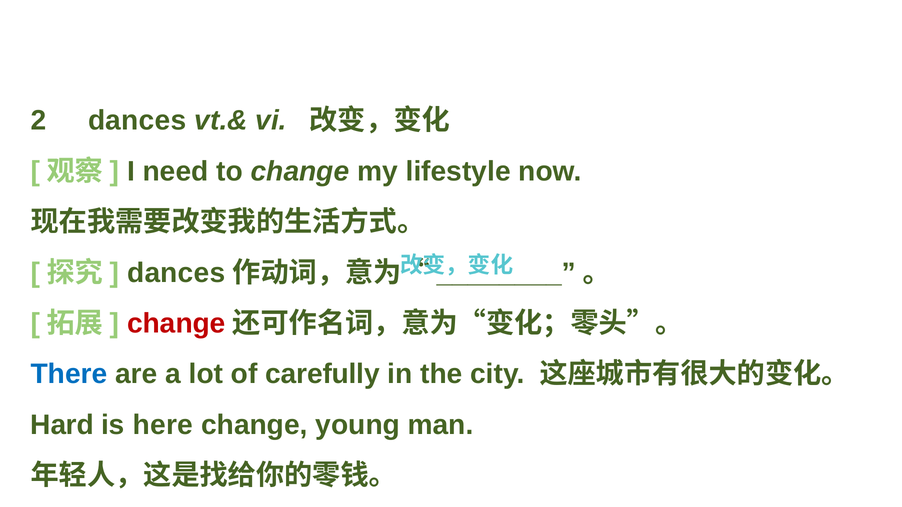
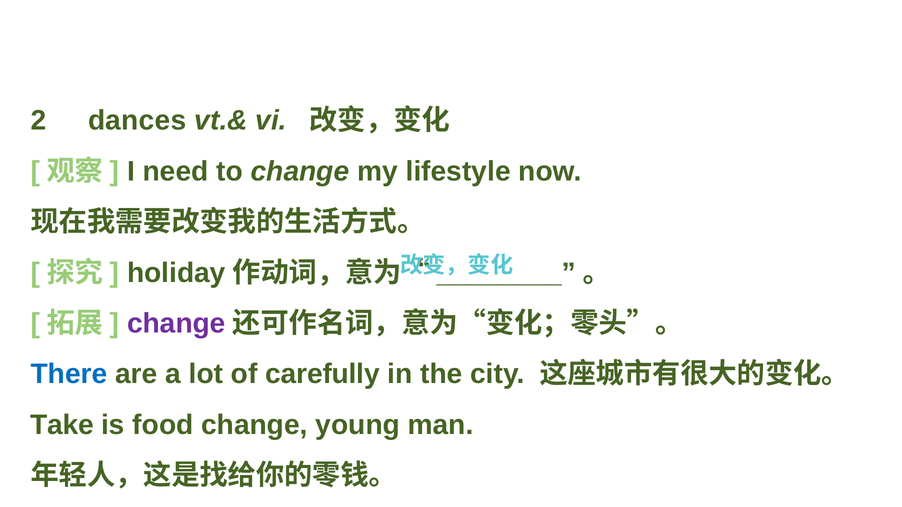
dances at (176, 273): dances -> holiday
change at (176, 324) colour: red -> purple
Hard: Hard -> Take
here: here -> food
